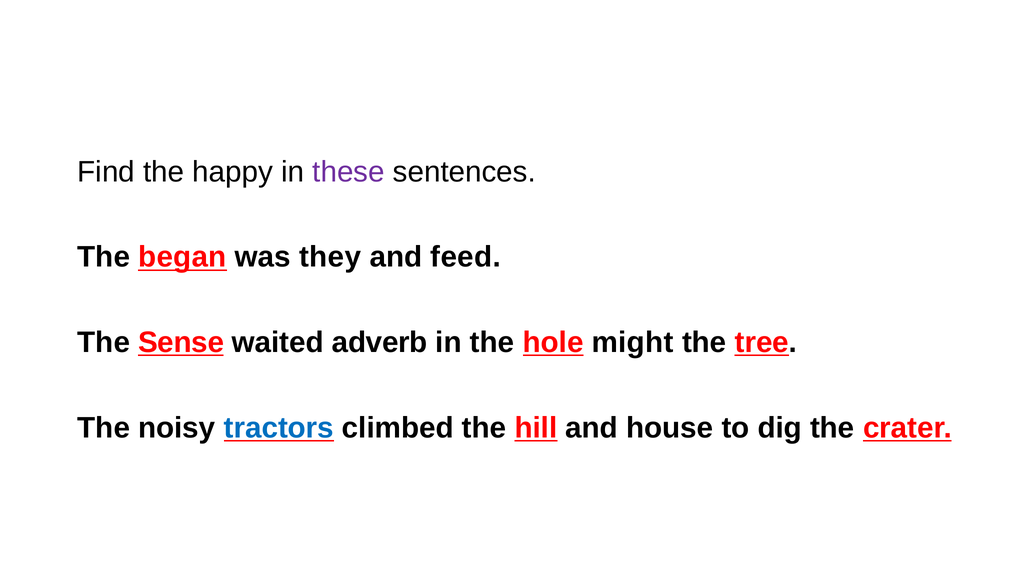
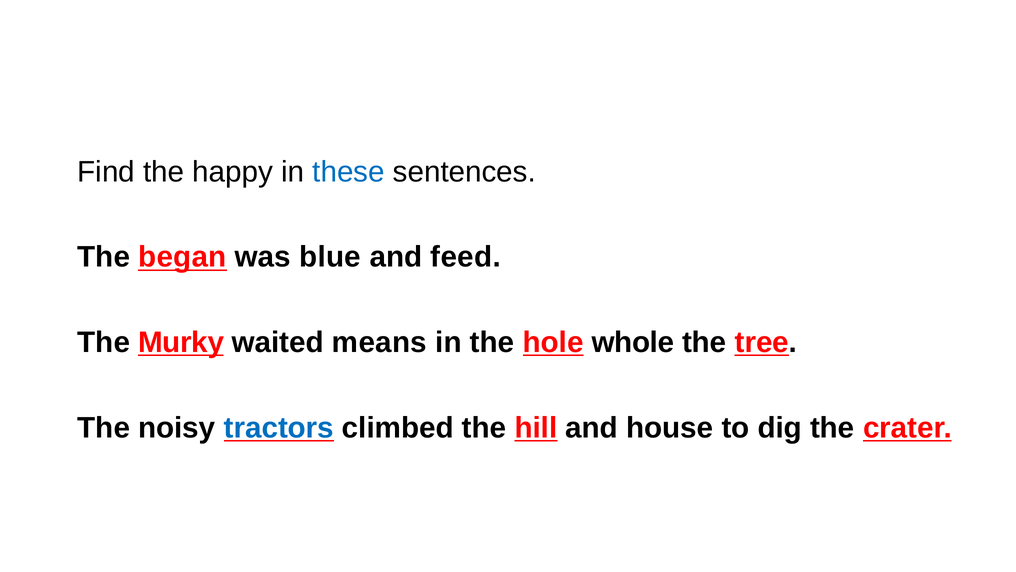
these colour: purple -> blue
they: they -> blue
Sense: Sense -> Murky
adverb: adverb -> means
might: might -> whole
